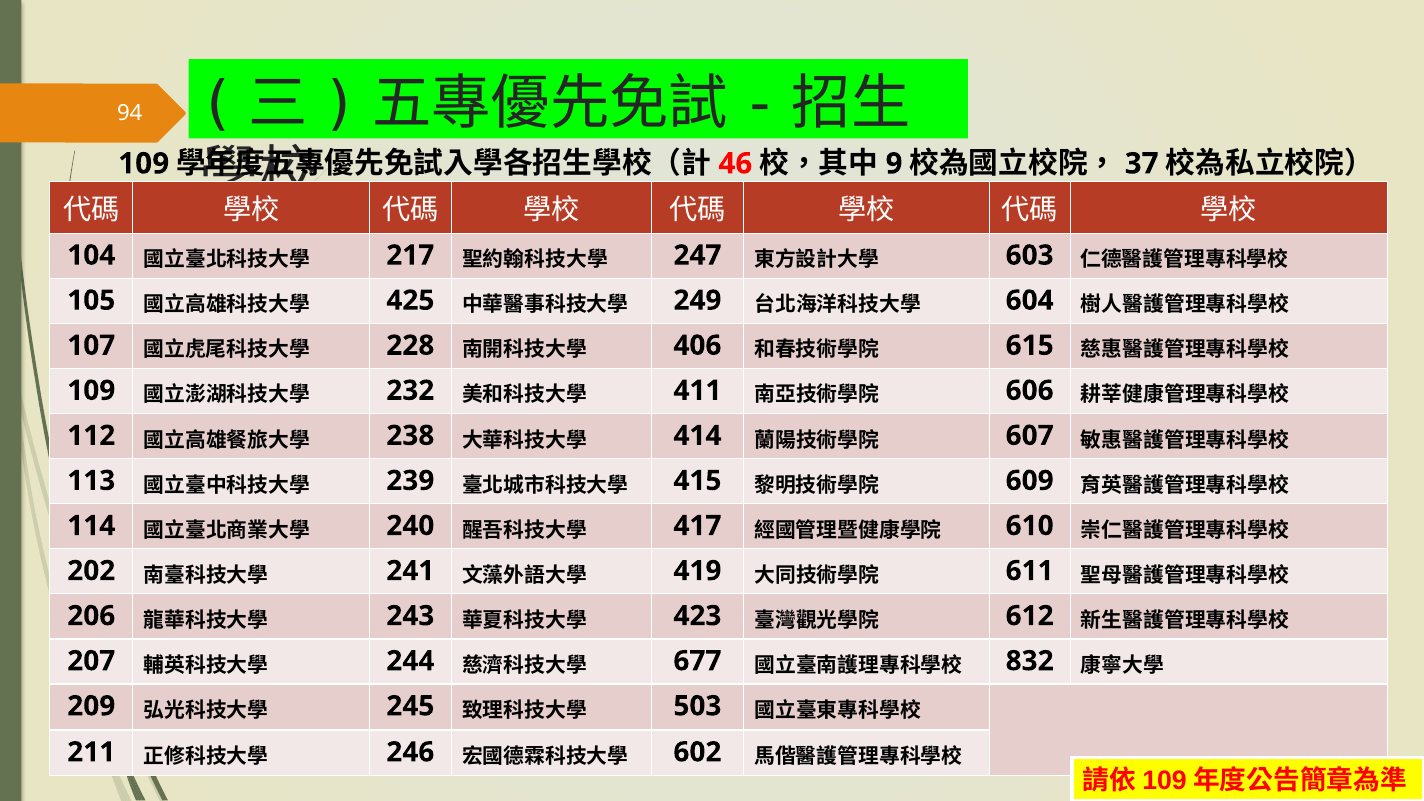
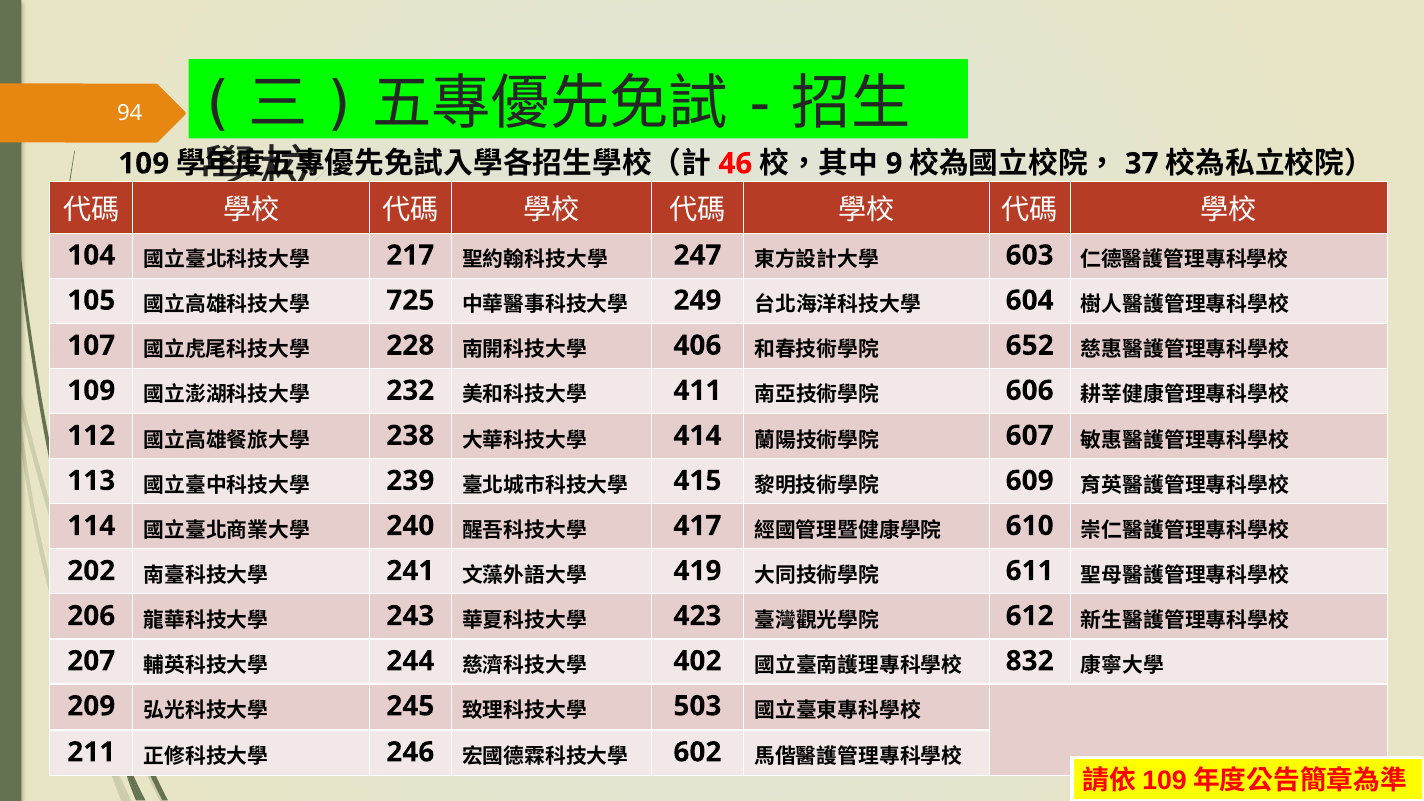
425: 425 -> 725
615: 615 -> 652
677: 677 -> 402
